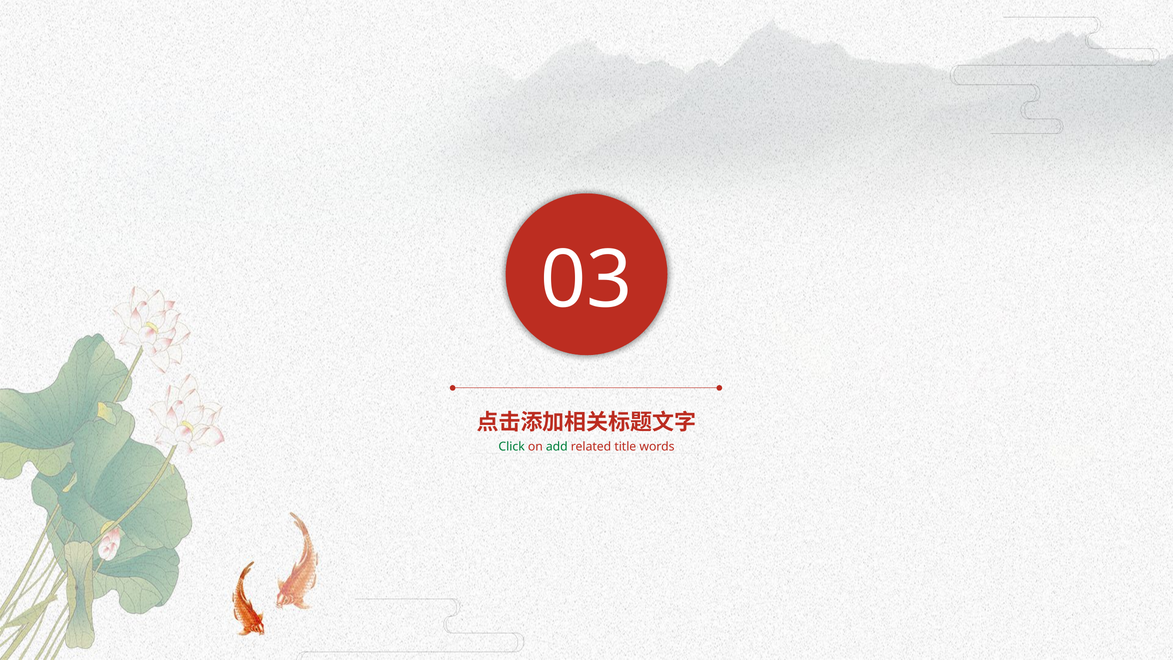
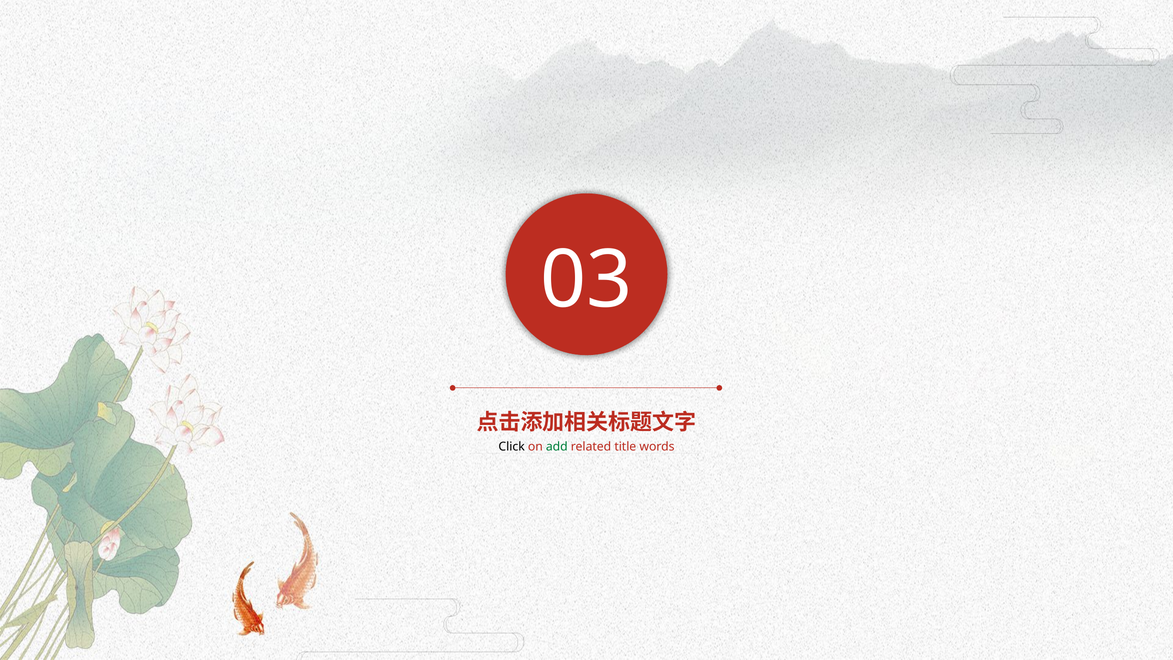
Click colour: green -> black
